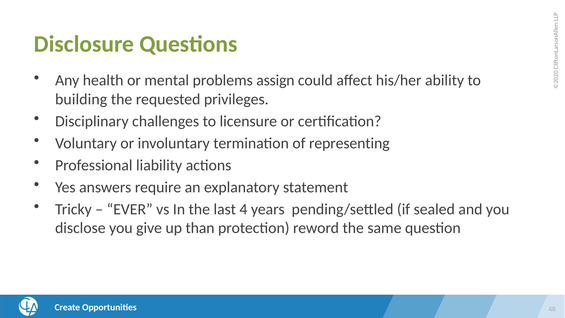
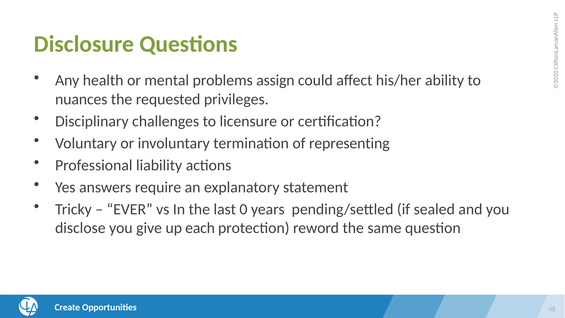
building: building -> nuances
last 4: 4 -> 0
than: than -> each
